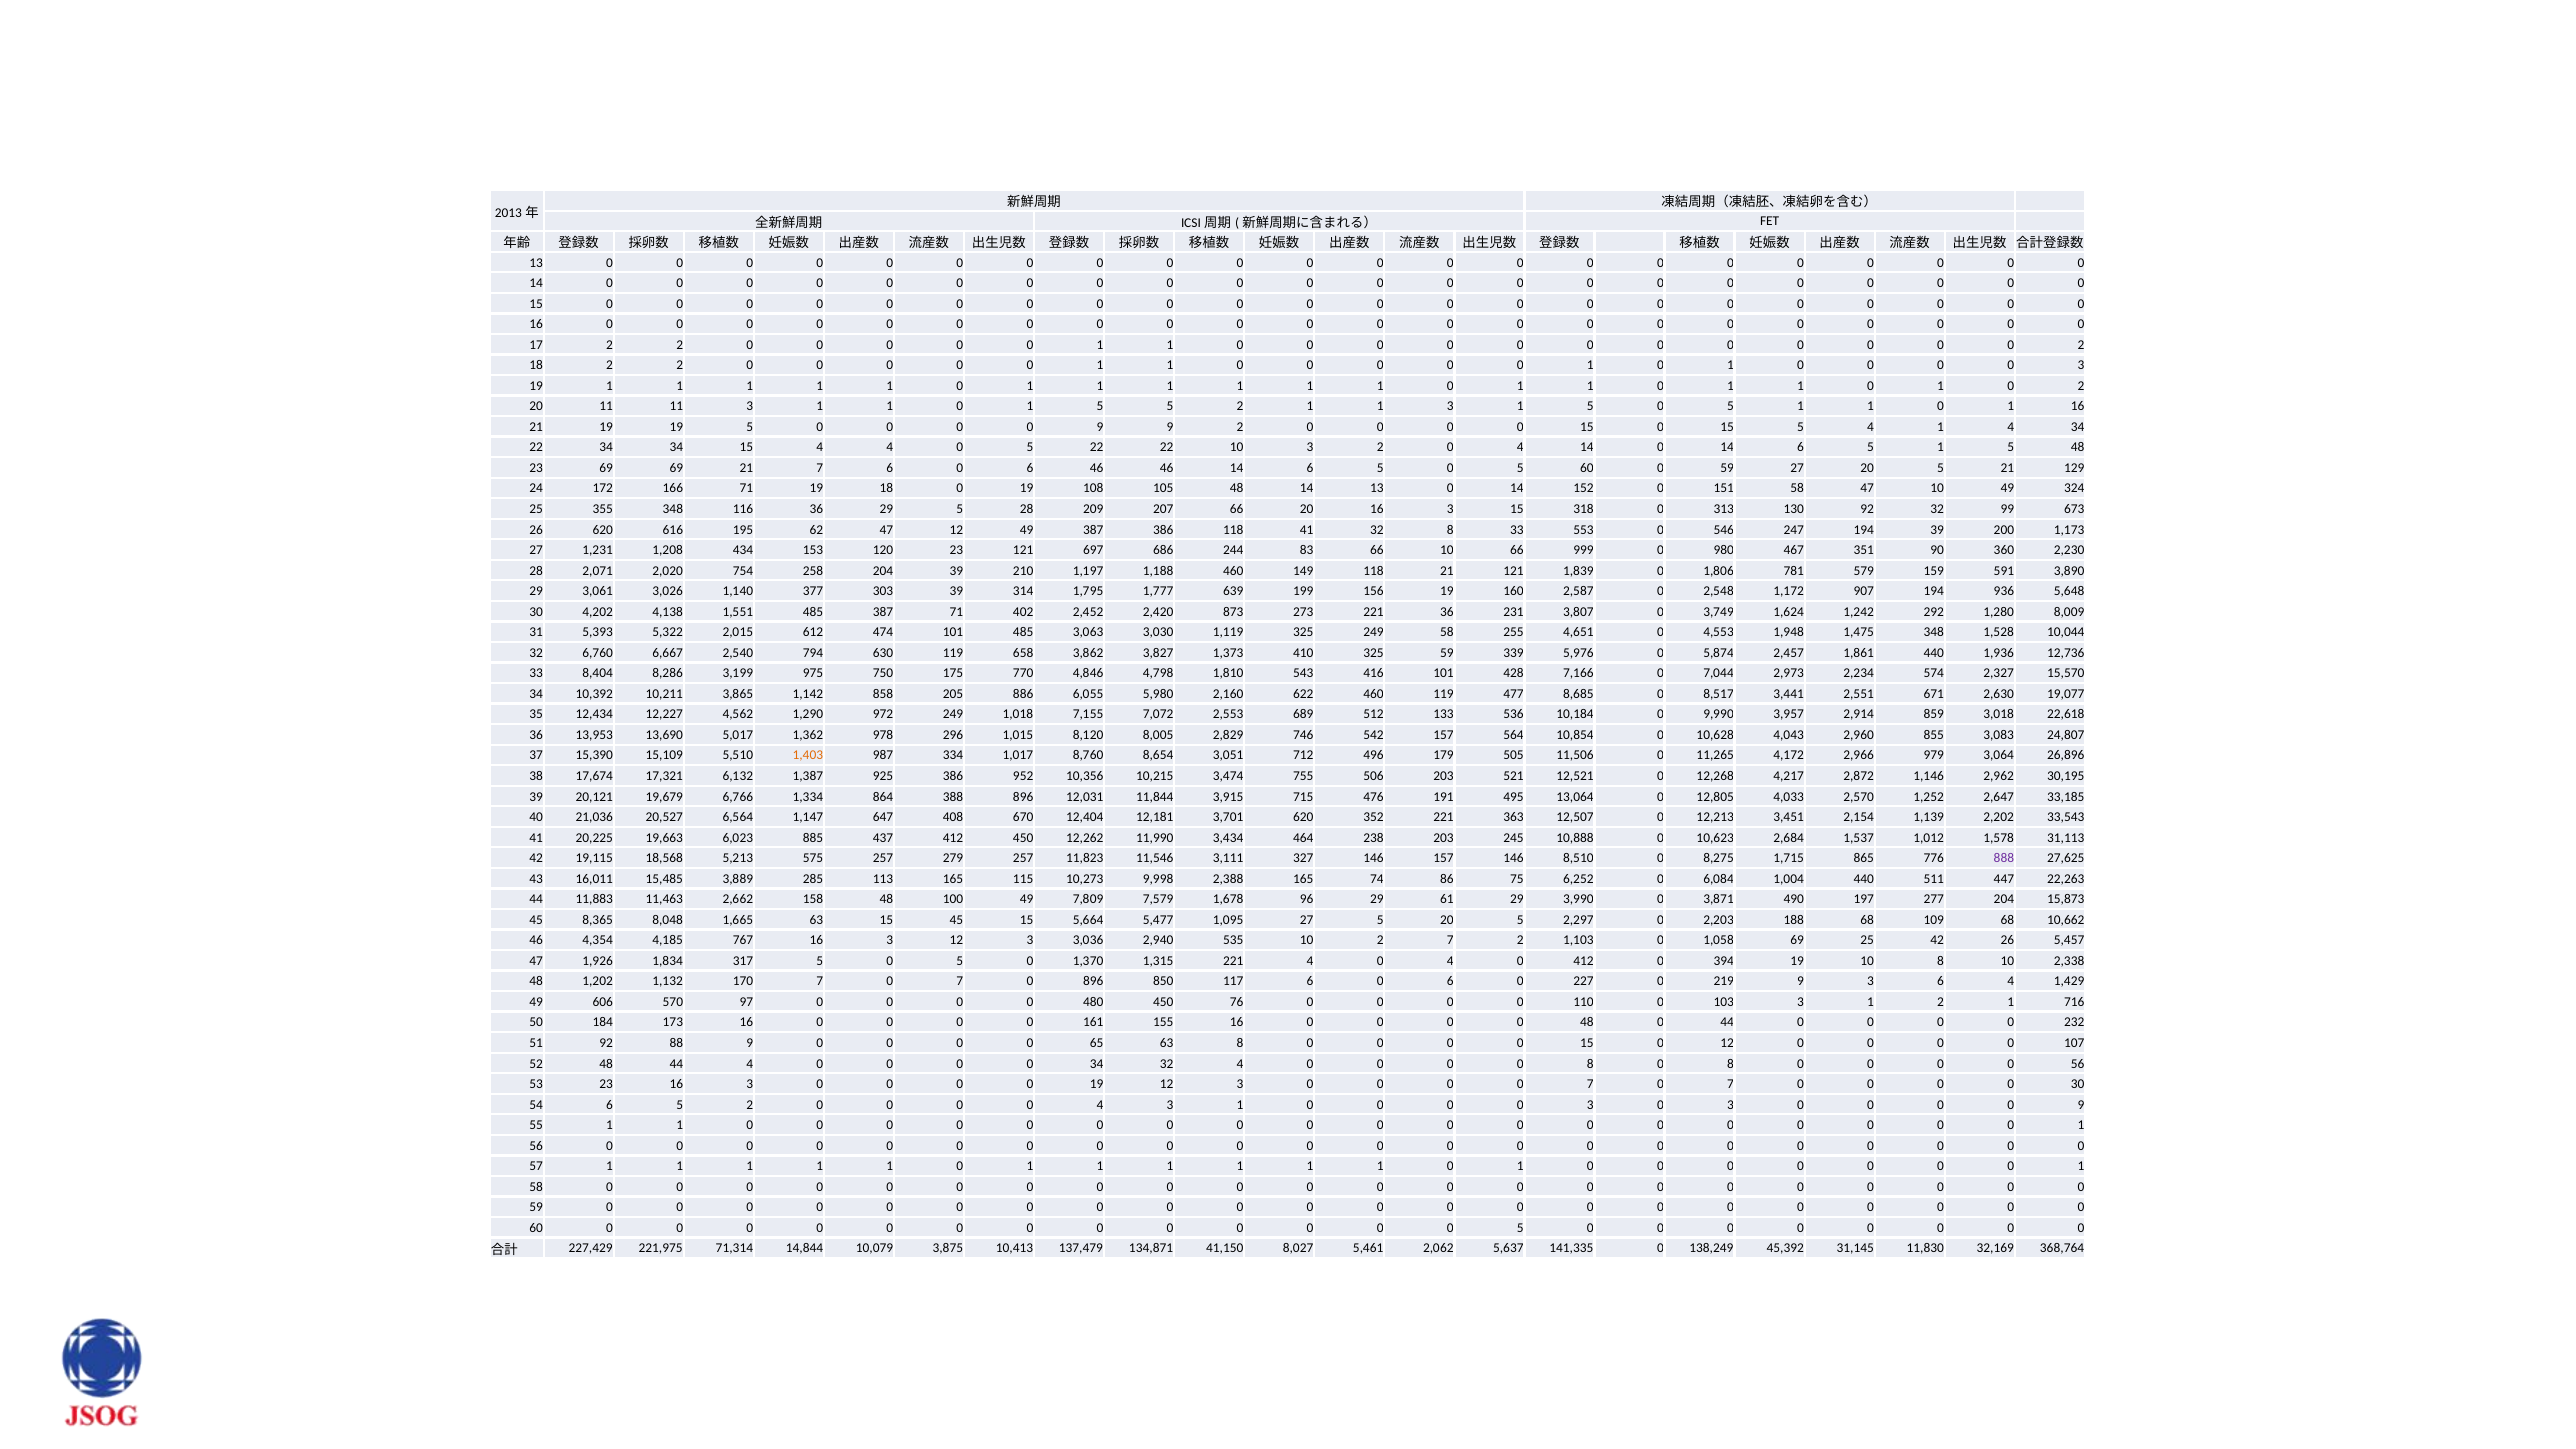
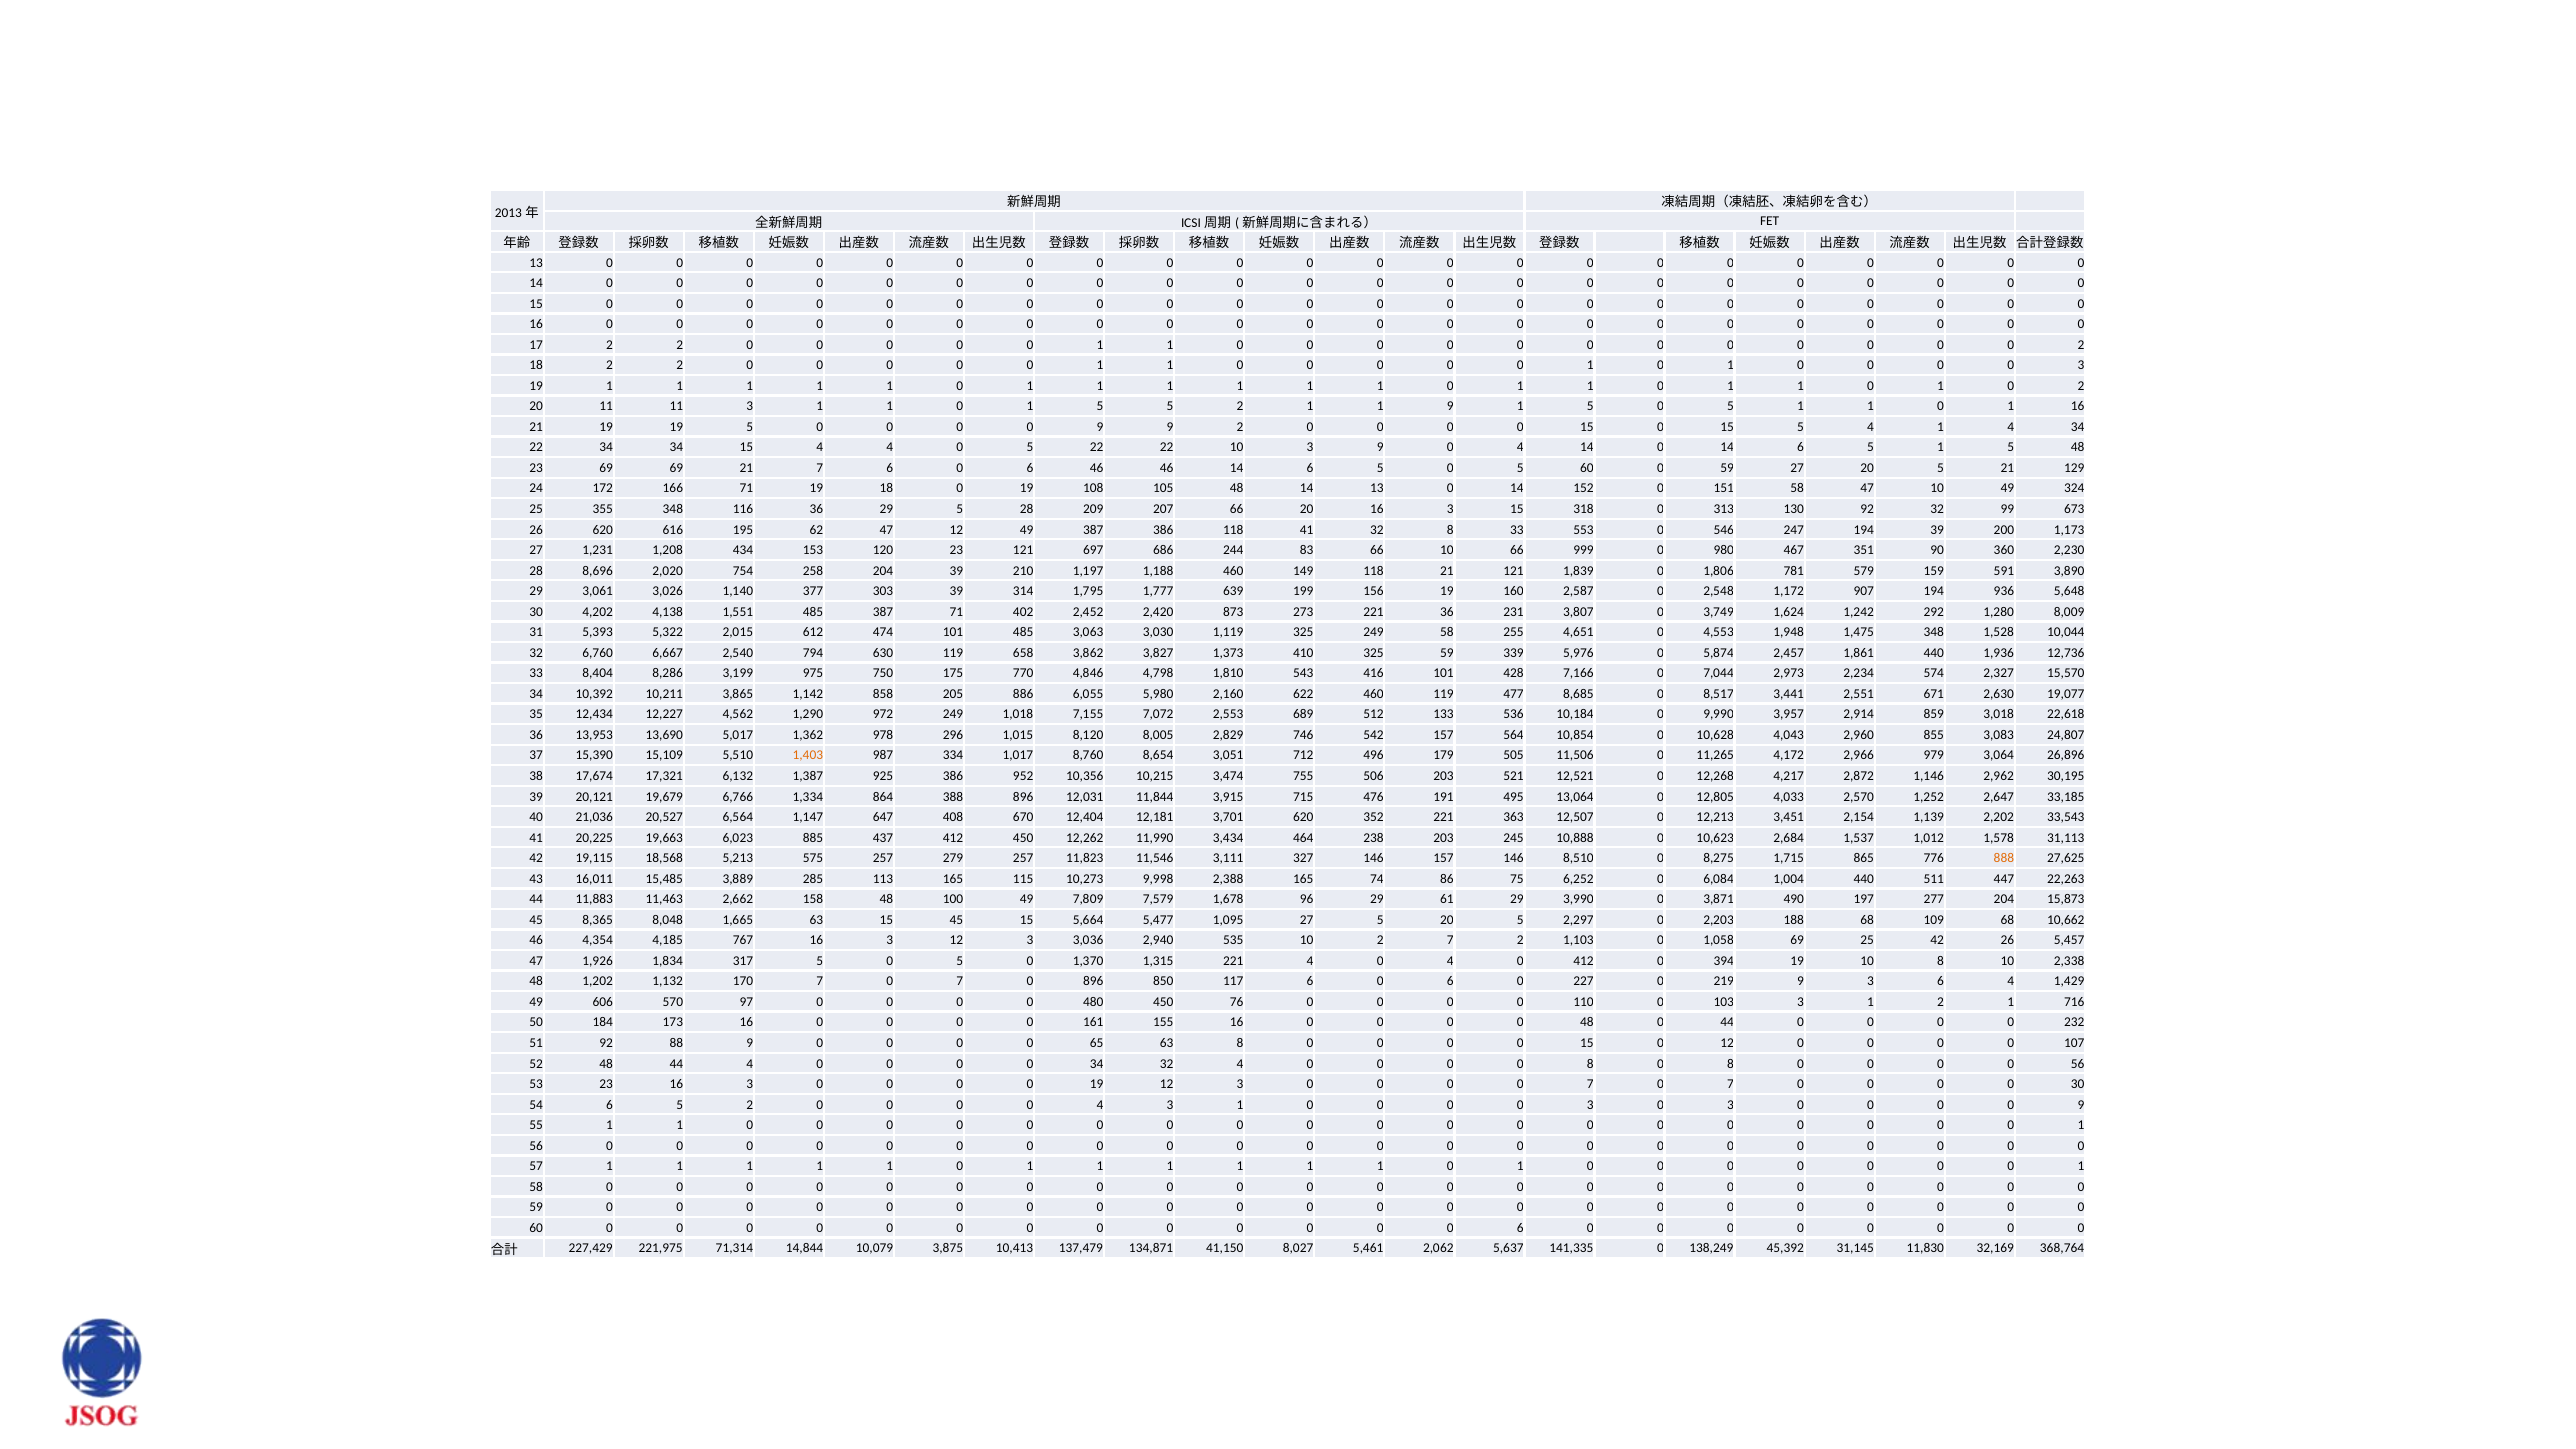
1 3: 3 -> 9
3 2: 2 -> 9
2,071: 2,071 -> 8,696
888 colour: purple -> orange
0 0 5: 5 -> 6
